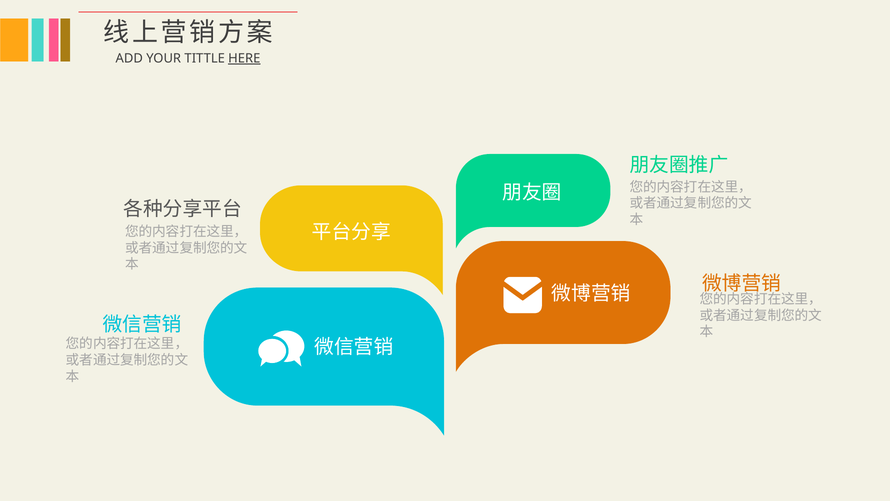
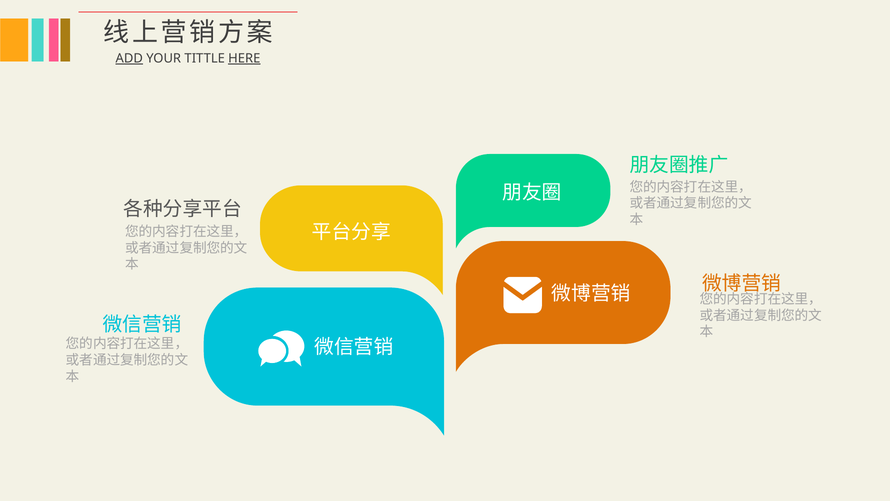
ADD underline: none -> present
